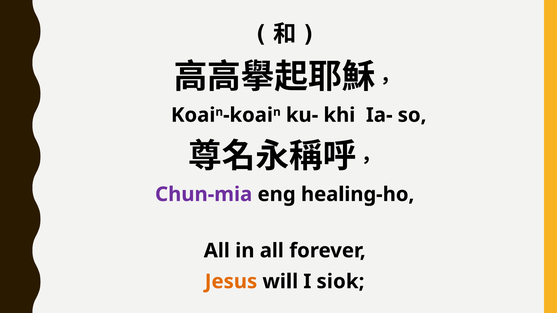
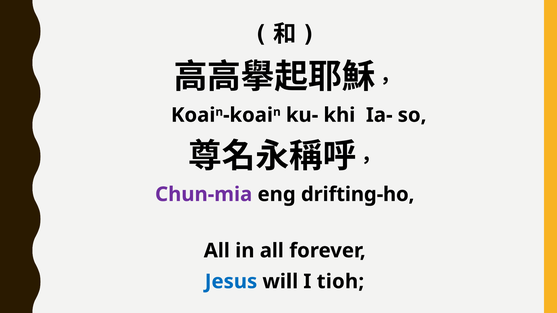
healing-ho: healing-ho -> drifting-ho
Jesus colour: orange -> blue
siok: siok -> tioh
